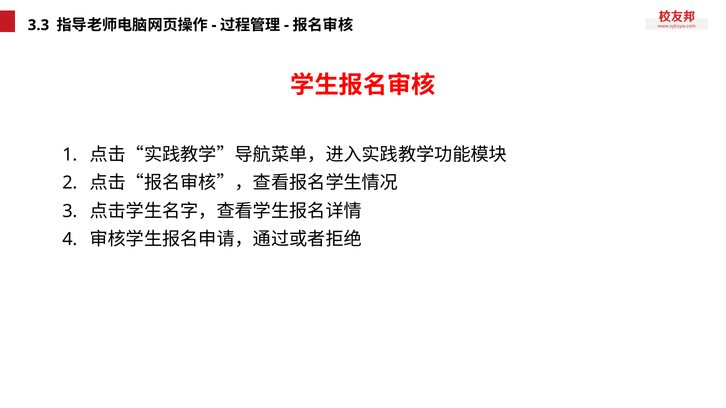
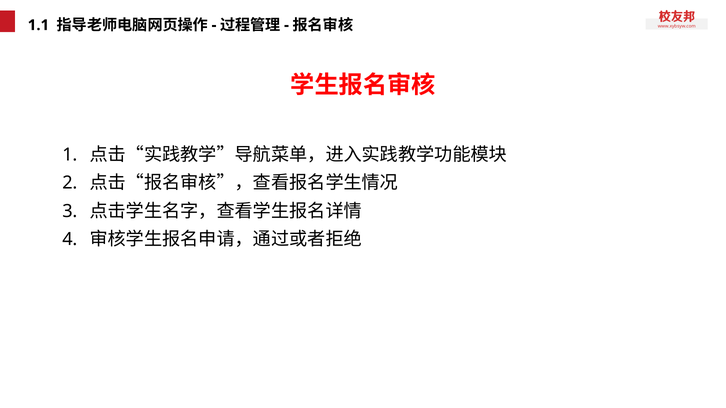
3.3: 3.3 -> 1.1
